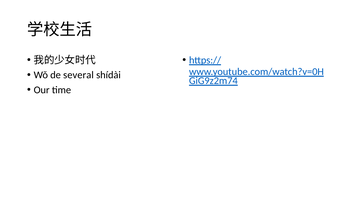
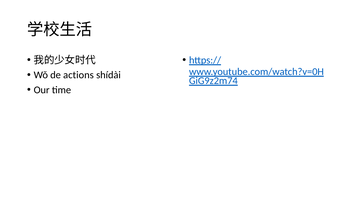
several: several -> actions
